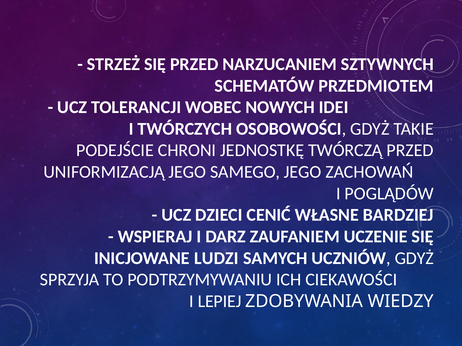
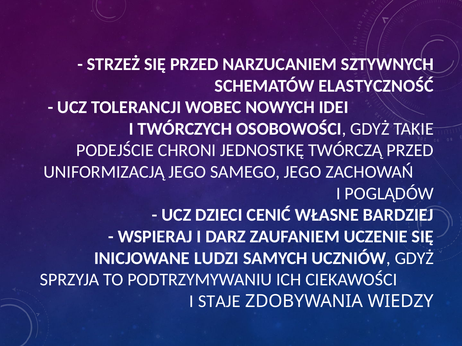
PRZEDMIOTEM: PRZEDMIOTEM -> ELASTYCZNOŚĆ
LEPIEJ: LEPIEJ -> STAJE
